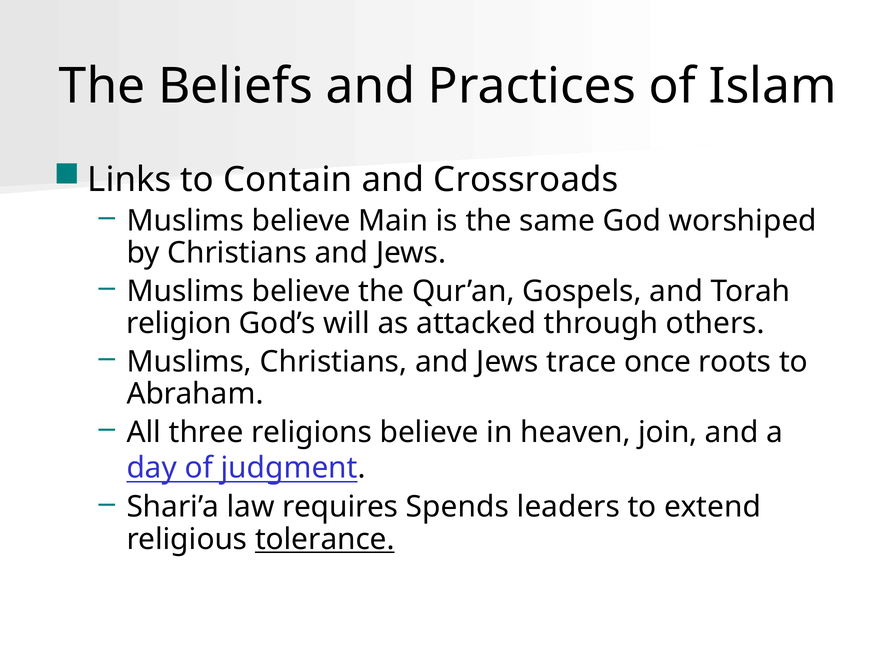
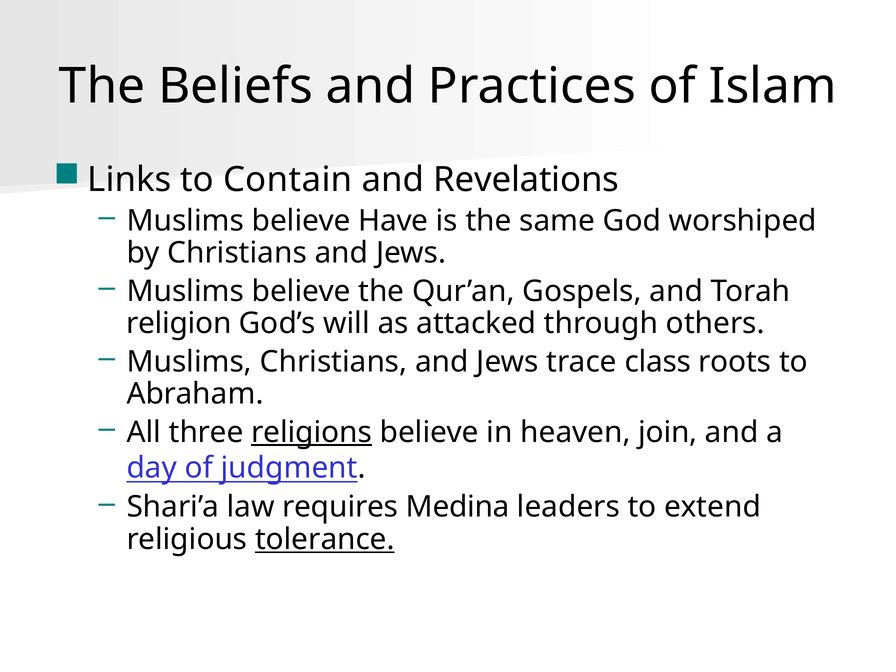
Crossroads: Crossroads -> Revelations
Main: Main -> Have
once: once -> class
religions underline: none -> present
Spends: Spends -> Medina
